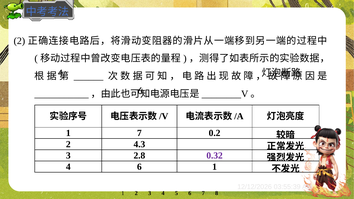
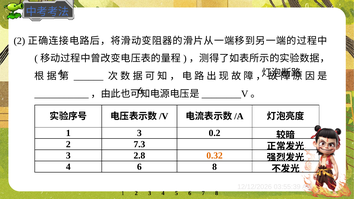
1 7: 7 -> 3
4.3: 4.3 -> 7.3
0.32 colour: purple -> orange
6 1: 1 -> 8
